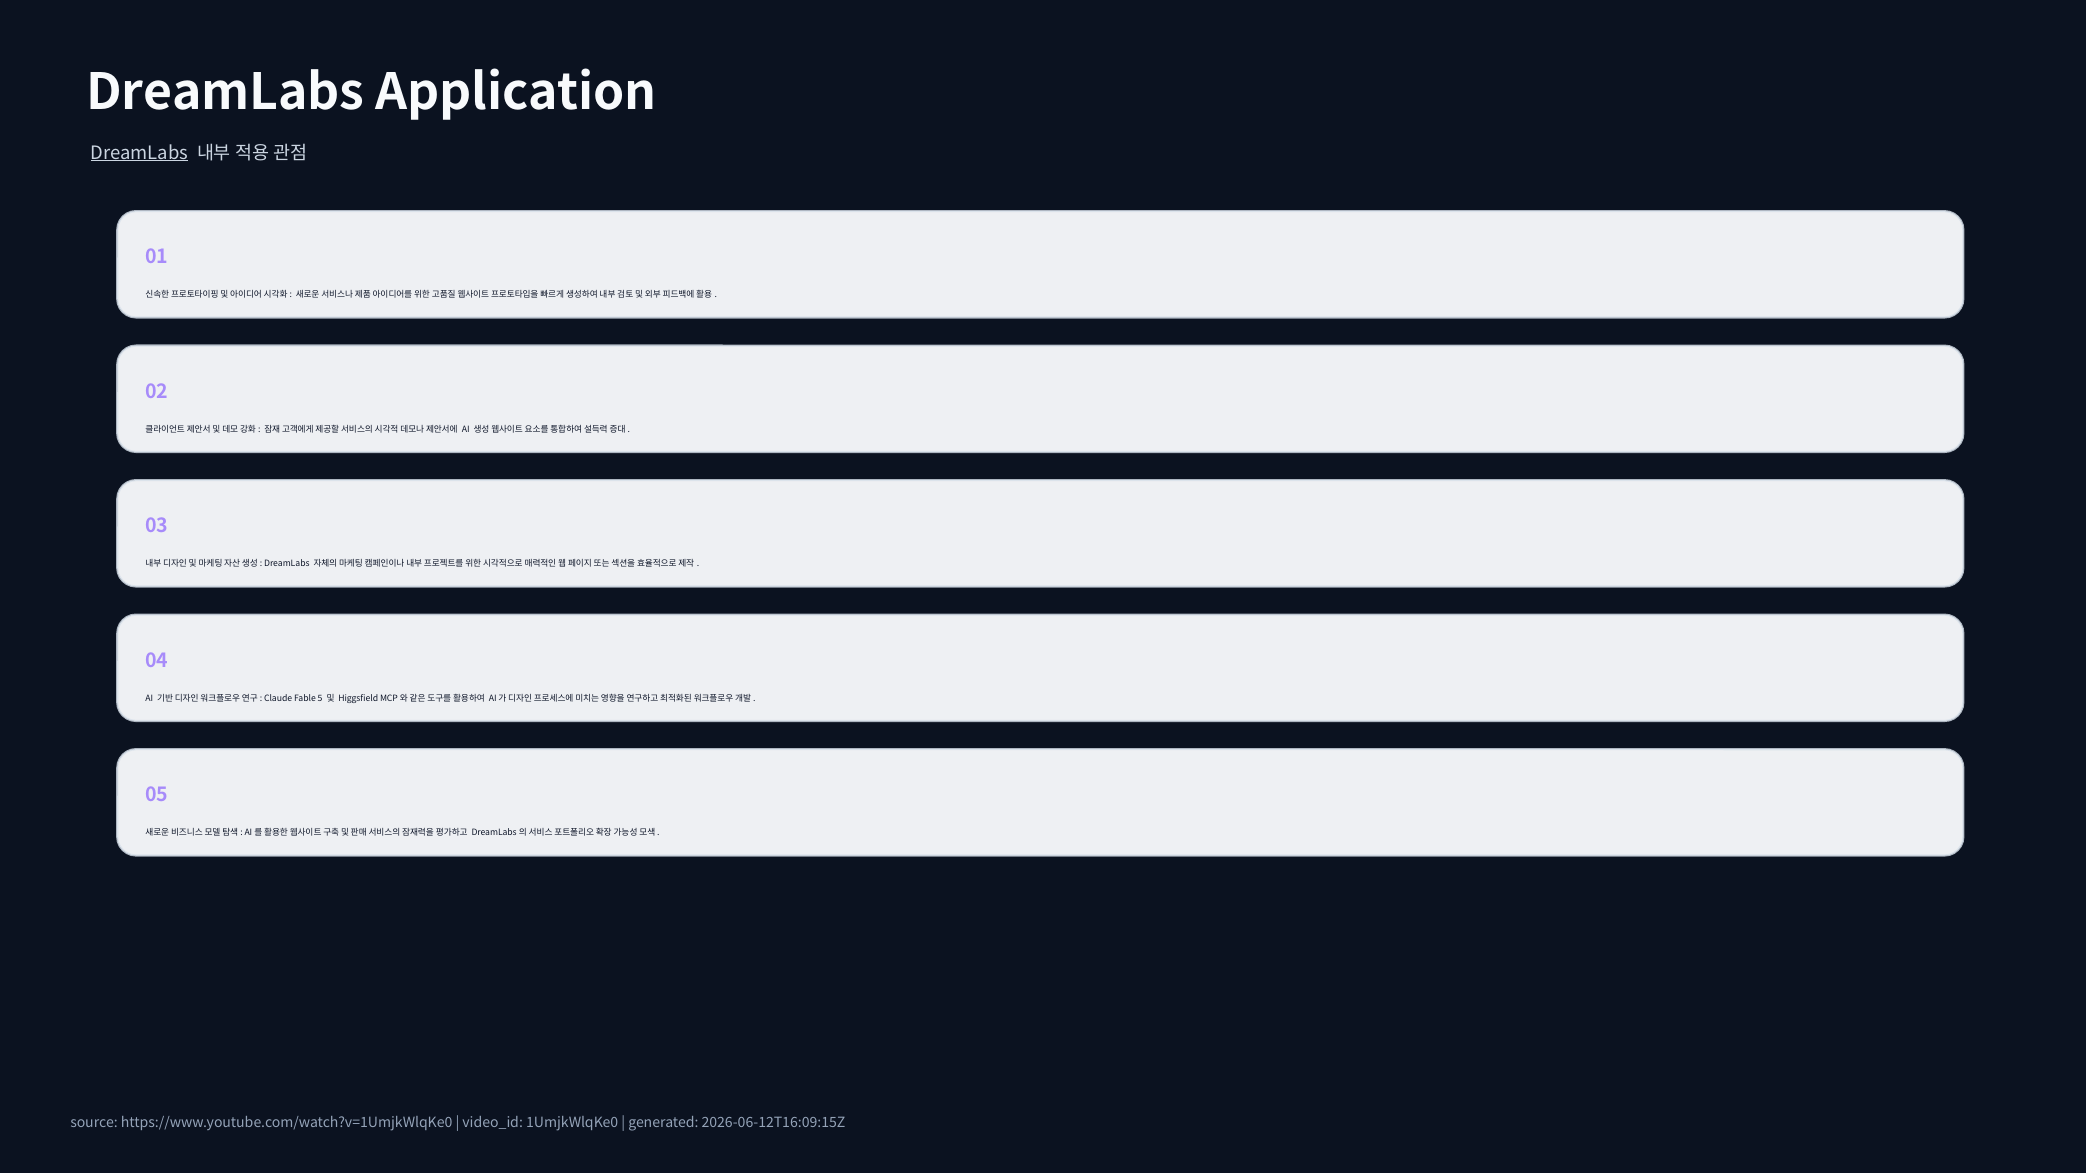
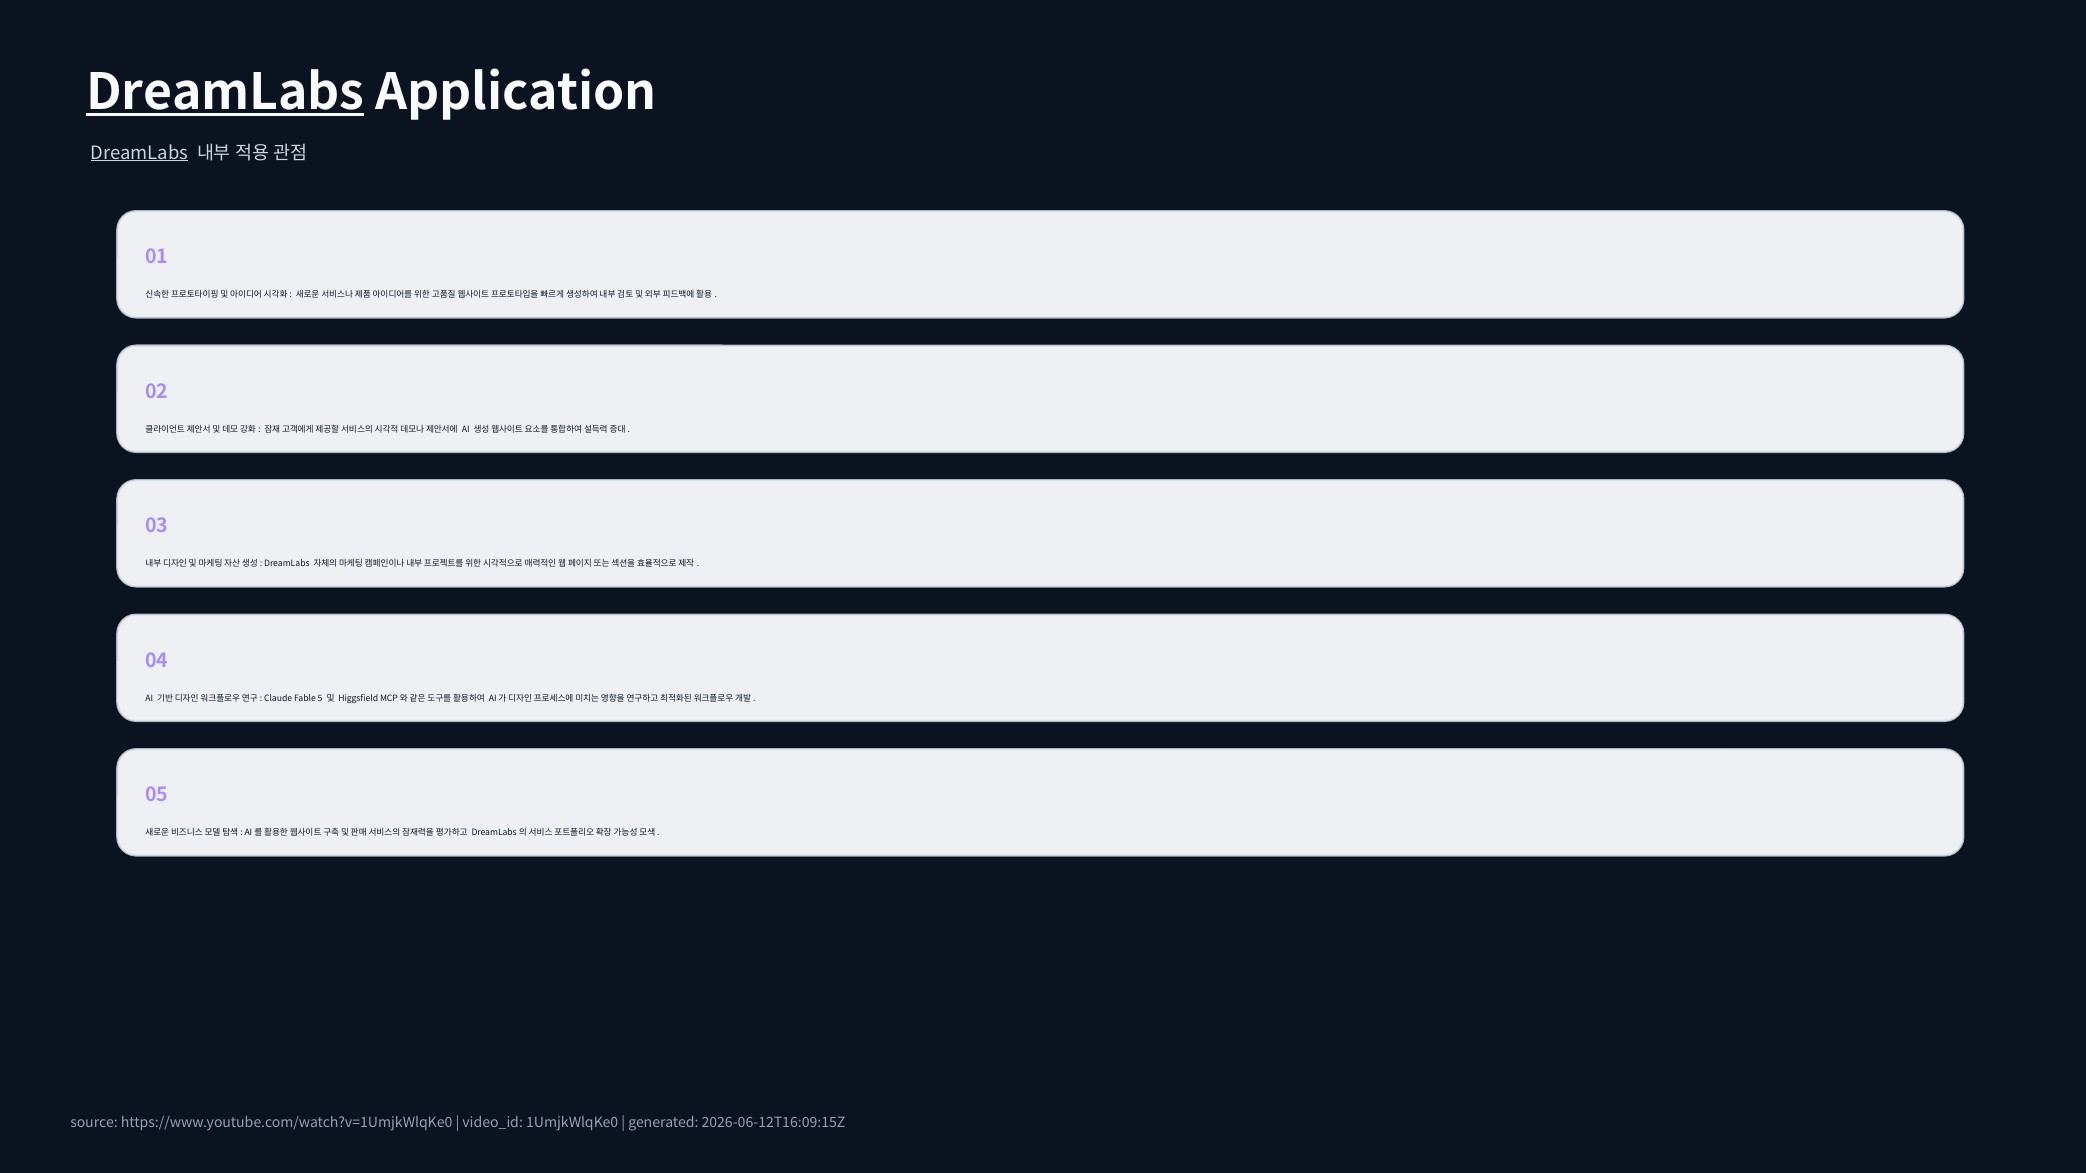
DreamLabs at (225, 93) underline: none -> present
